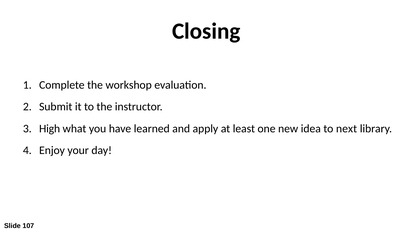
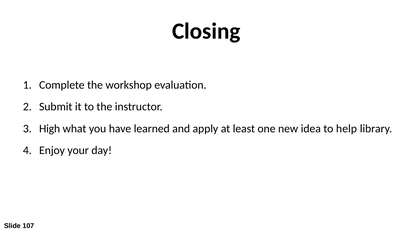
next: next -> help
